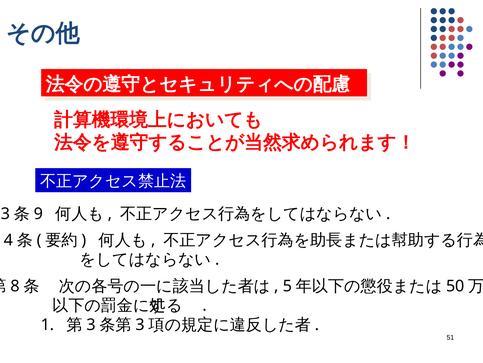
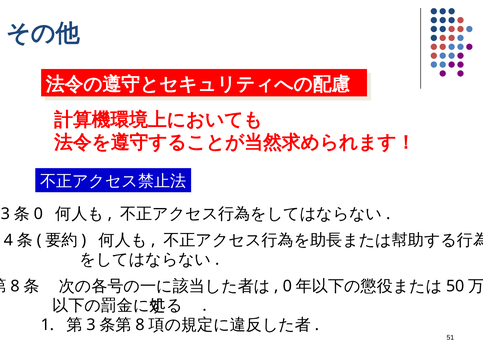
9 at (38, 213): 9 -> 0
5 at (287, 286): 5 -> 0
3 at (140, 324): 3 -> 8
